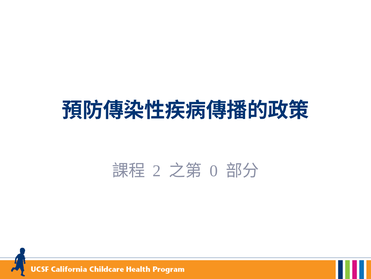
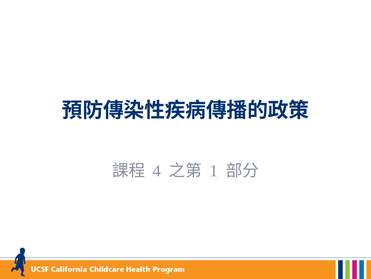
2: 2 -> 4
0: 0 -> 1
